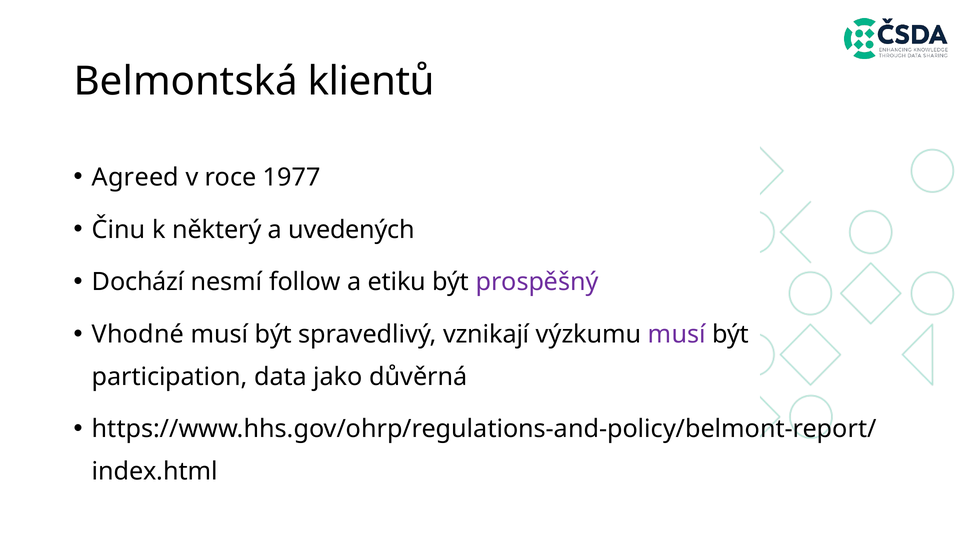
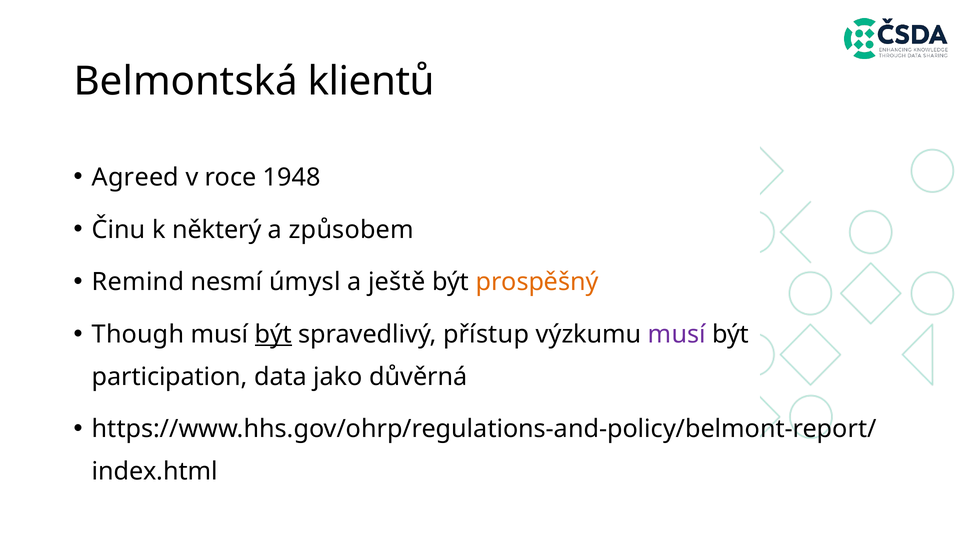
1977: 1977 -> 1948
uvedených: uvedených -> způsobem
Dochází: Dochází -> Remind
follow: follow -> úmysl
etiku: etiku -> ještě
prospěšný colour: purple -> orange
Vhodné: Vhodné -> Though
být at (273, 335) underline: none -> present
vznikají: vznikají -> přístup
